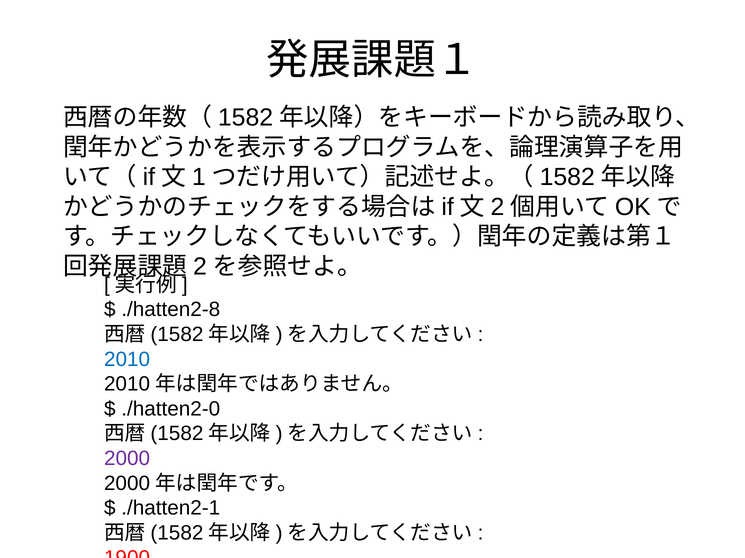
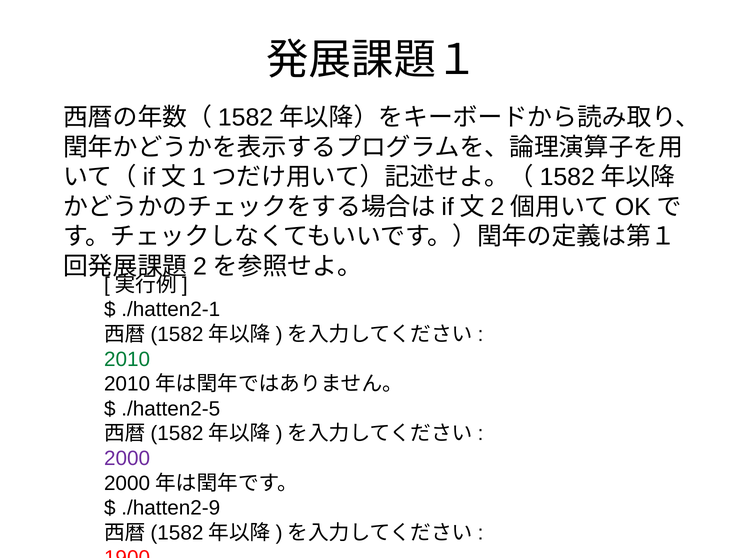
./hatten2-8: ./hatten2-8 -> ./hatten2-1
2010 colour: blue -> green
./hatten2-0: ./hatten2-0 -> ./hatten2-5
./hatten2-1: ./hatten2-1 -> ./hatten2-9
